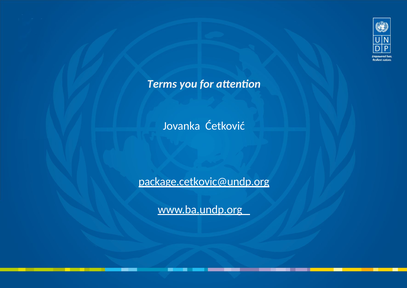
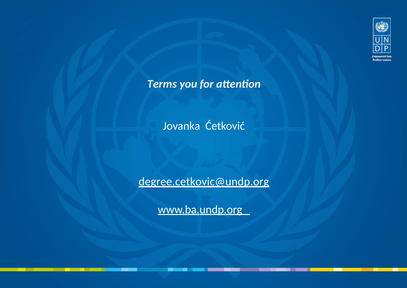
package.cetkovic@undp.org: package.cetkovic@undp.org -> degree.cetkovic@undp.org
